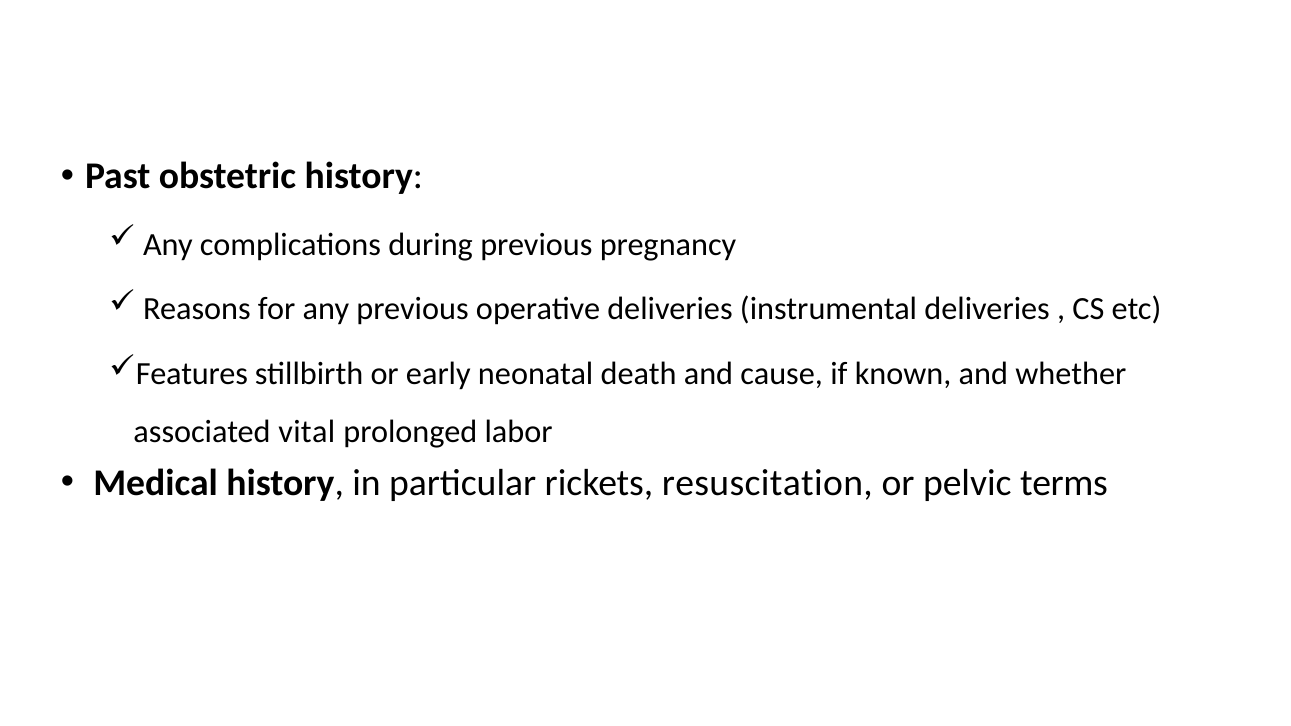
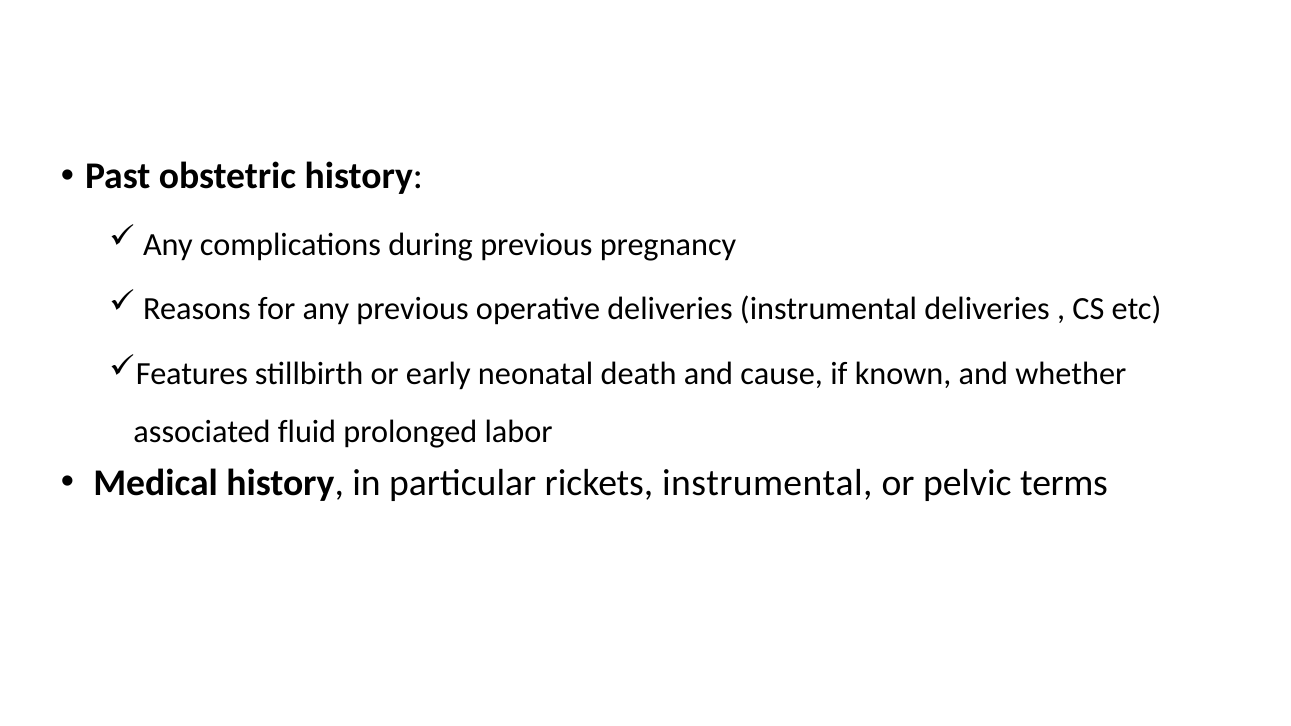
vital: vital -> fluid
rickets resuscitation: resuscitation -> instrumental
